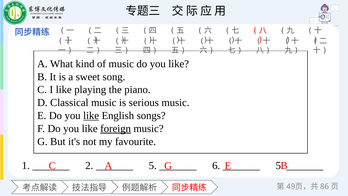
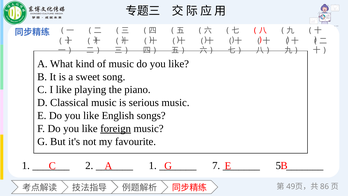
like at (91, 115) underline: present -> none
5 at (153, 165): 5 -> 1
6: 6 -> 7
